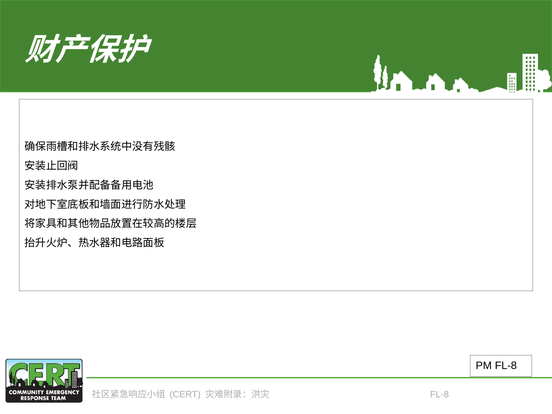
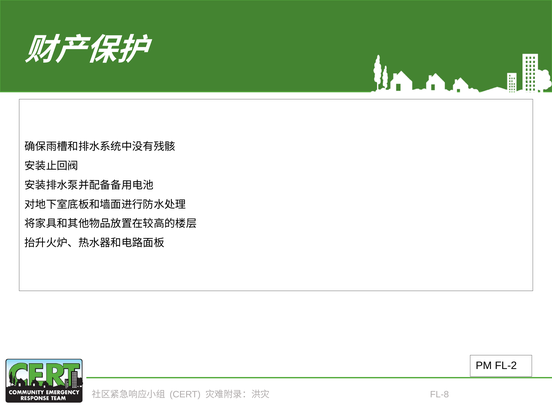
PM FL-8: FL-8 -> FL-2
